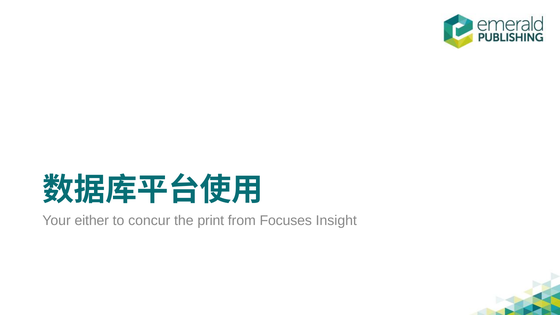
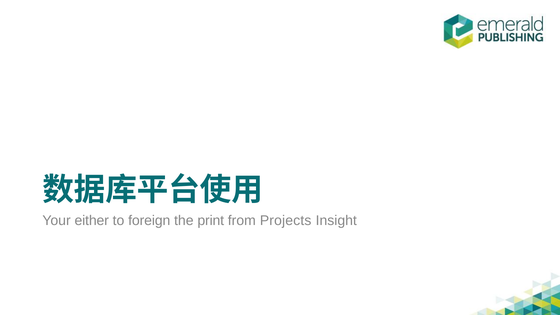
concur: concur -> foreign
Focuses: Focuses -> Projects
